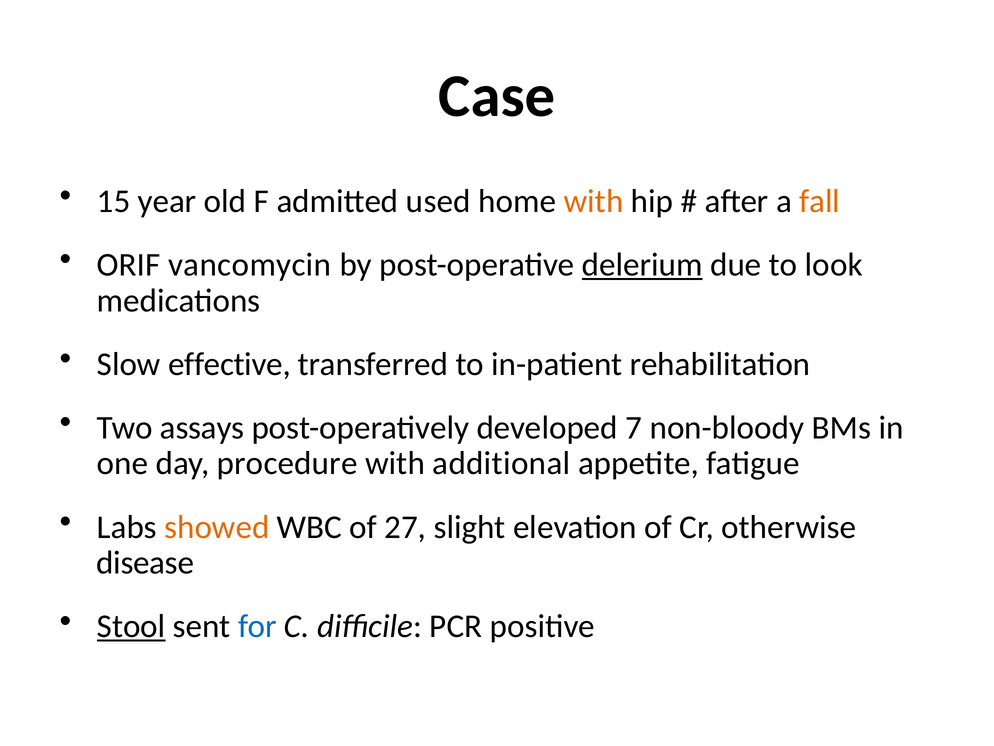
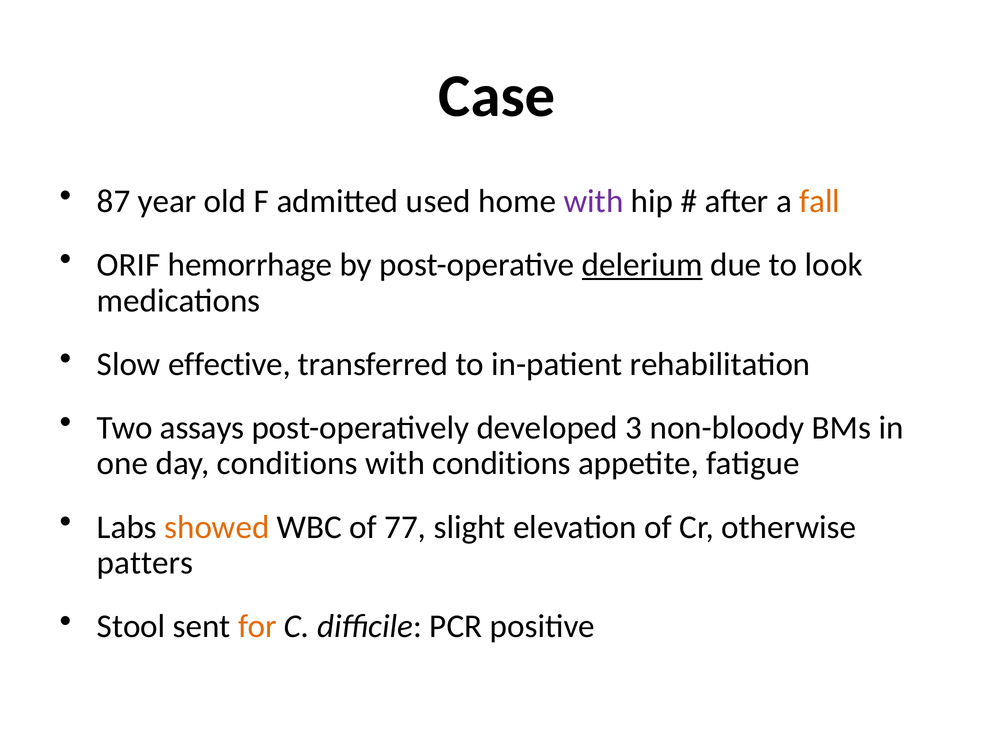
15: 15 -> 87
with at (594, 201) colour: orange -> purple
vancomycin: vancomycin -> hemorrhage
7: 7 -> 3
day procedure: procedure -> conditions
with additional: additional -> conditions
27: 27 -> 77
disease: disease -> patters
Stool underline: present -> none
for colour: blue -> orange
